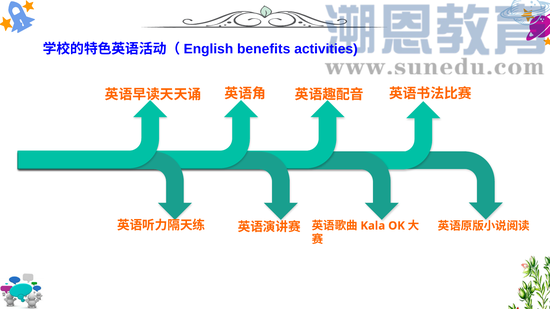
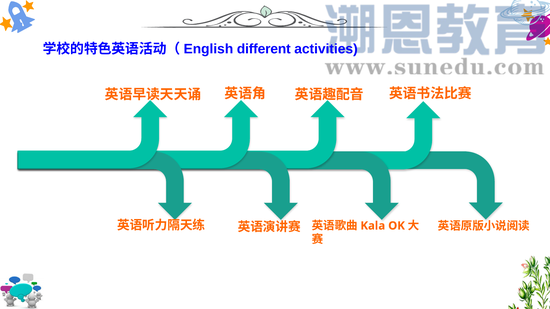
benefits: benefits -> different
